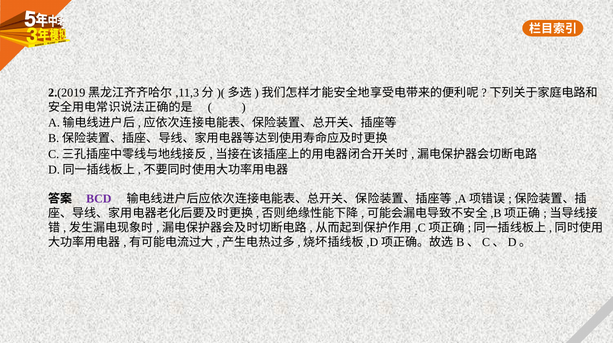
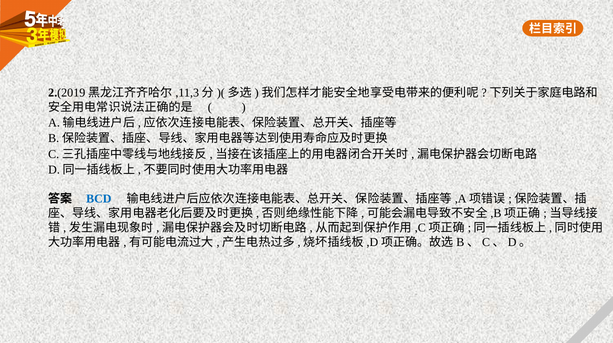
BCD colour: purple -> blue
